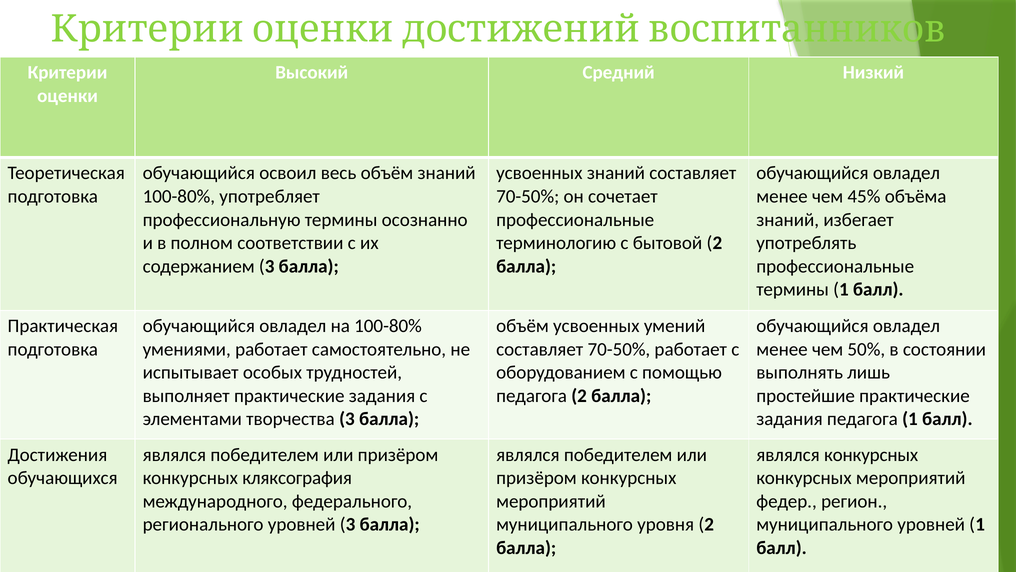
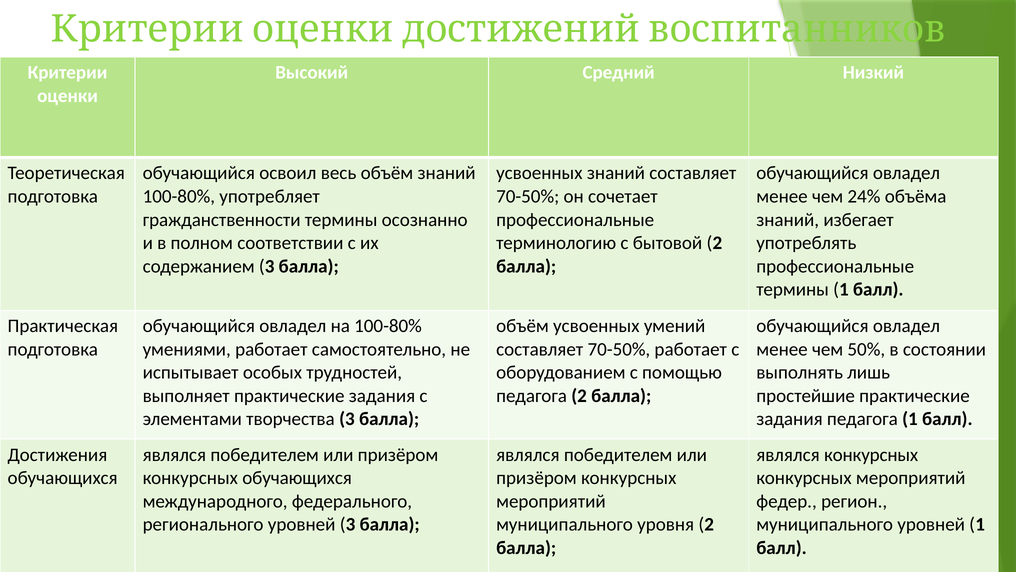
45%: 45% -> 24%
профессиональную: профессиональную -> гражданственности
конкурсных кляксография: кляксография -> обучающихся
